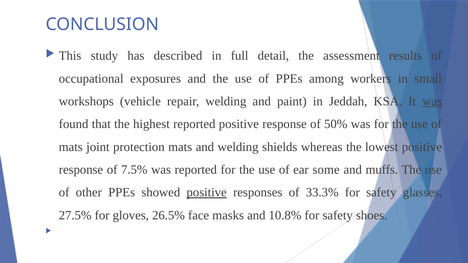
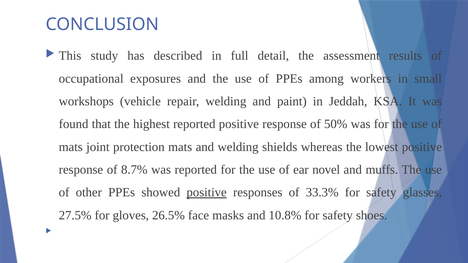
was at (432, 101) underline: present -> none
7.5%: 7.5% -> 8.7%
some: some -> novel
